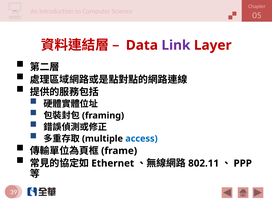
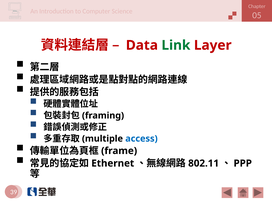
Link colour: purple -> green
